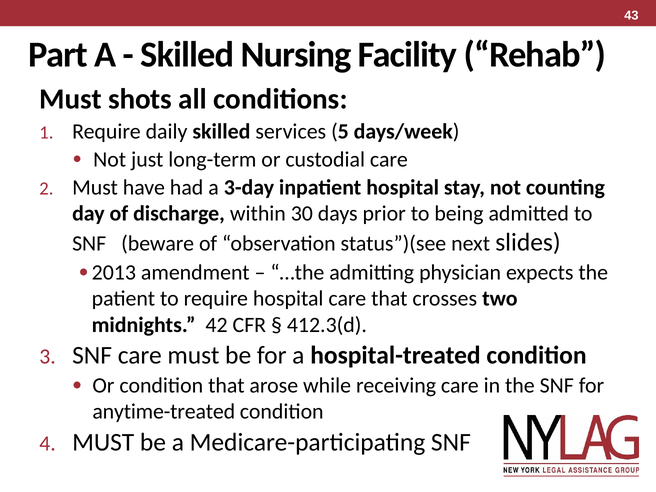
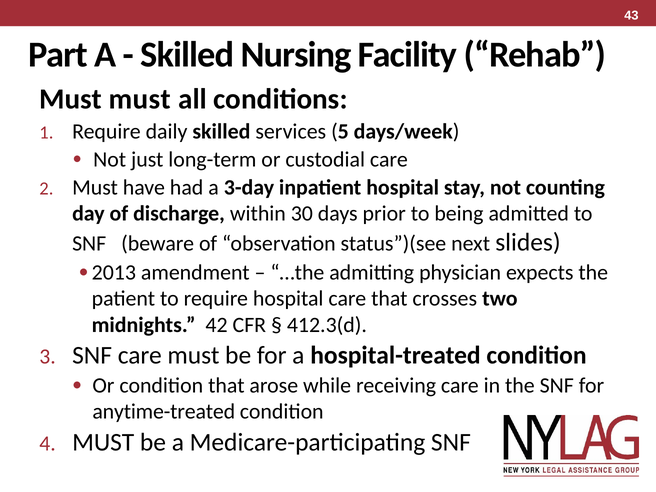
Must shots: shots -> must
